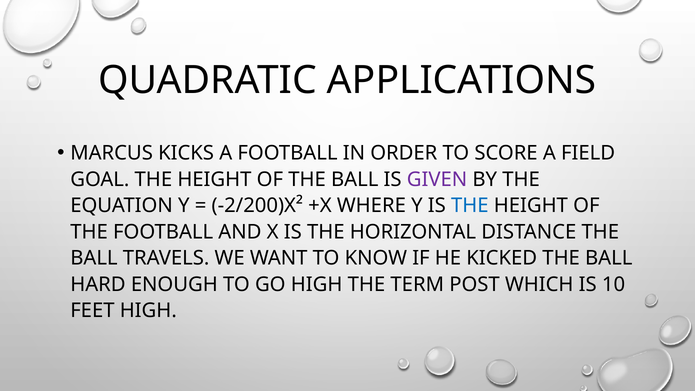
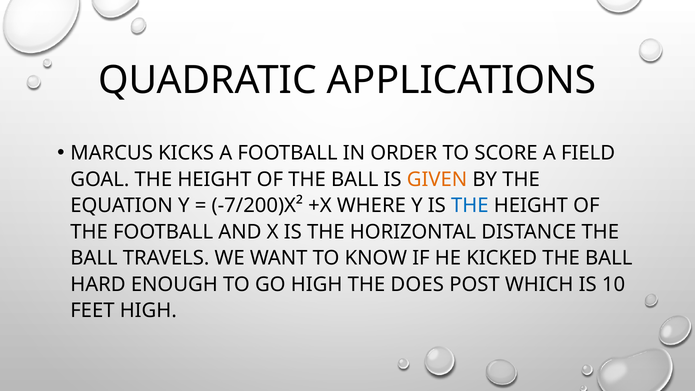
GIVEN colour: purple -> orange
-2/200)X²: -2/200)X² -> -7/200)X²
TERM: TERM -> DOES
